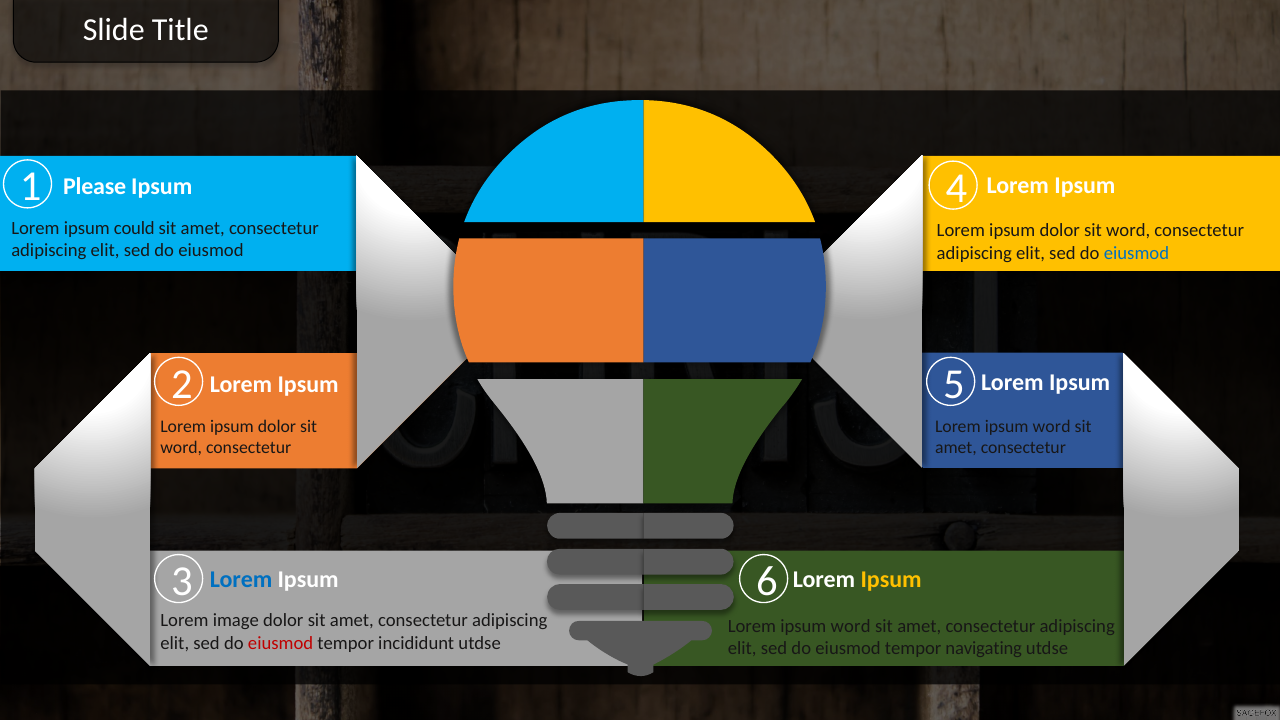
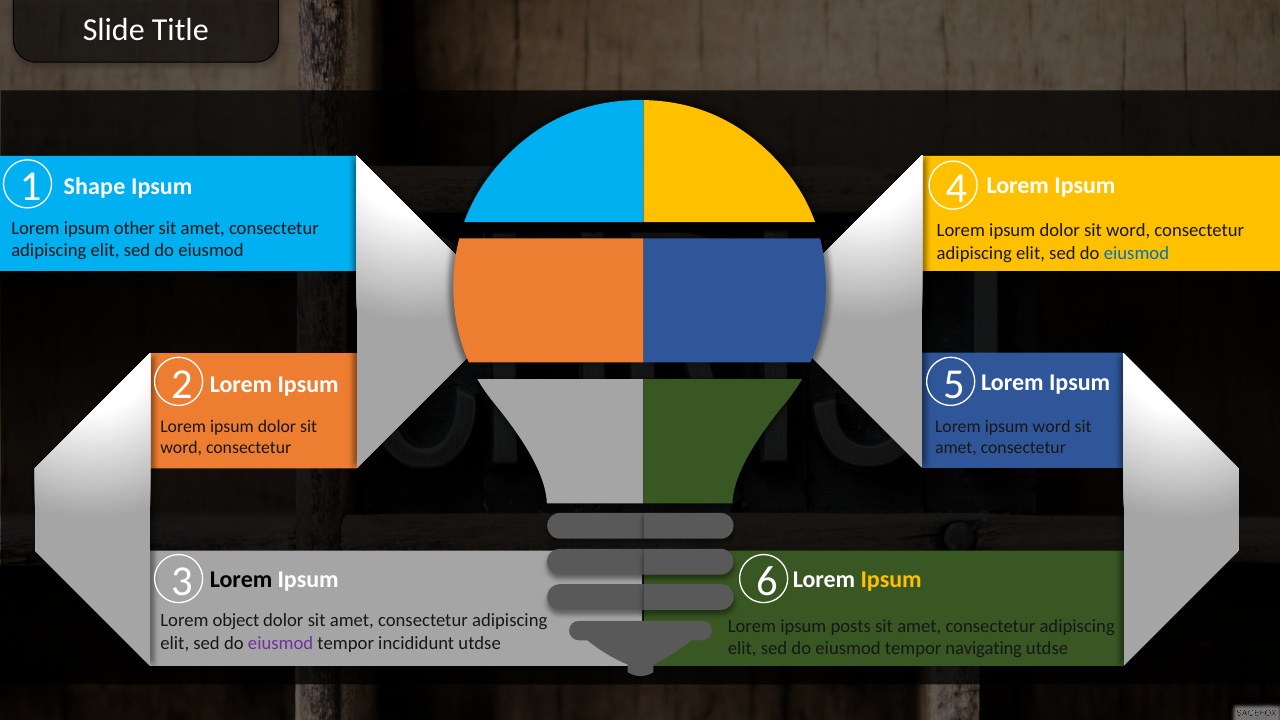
Please: Please -> Shape
could: could -> other
Lorem at (241, 580) colour: blue -> black
image: image -> object
word at (851, 626): word -> posts
eiusmod at (281, 643) colour: red -> purple
